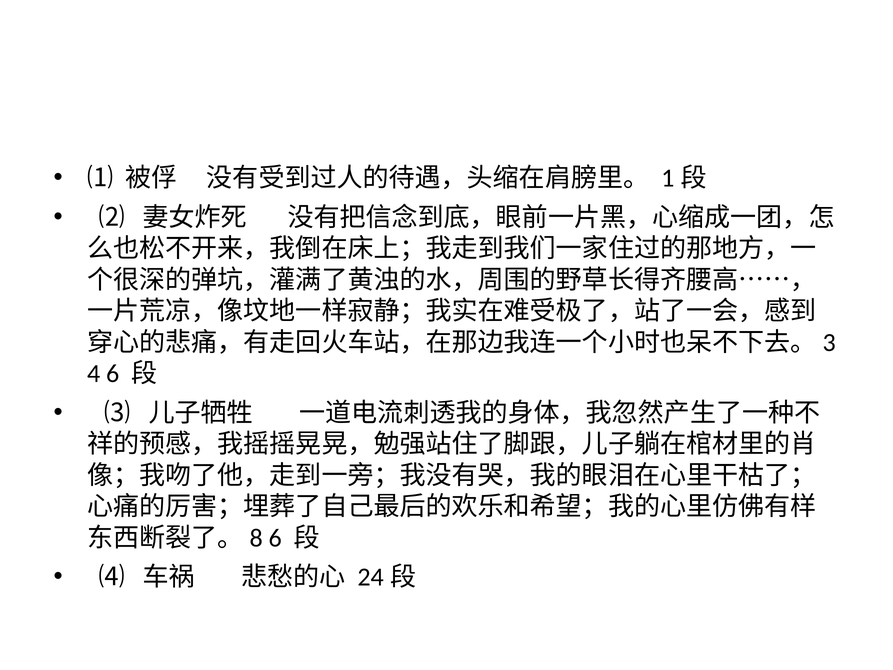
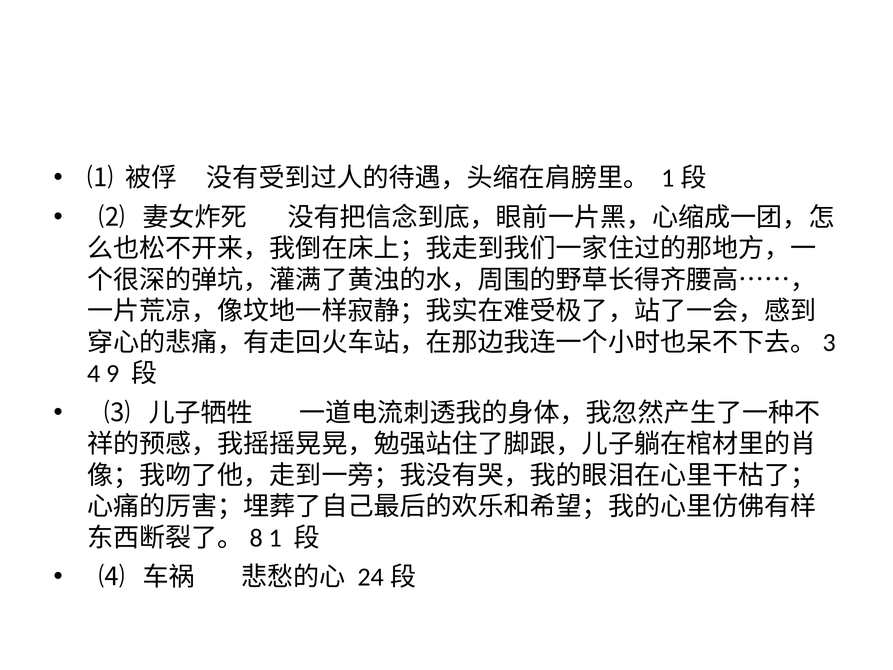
4 6: 6 -> 9
6 at (275, 538): 6 -> 1
